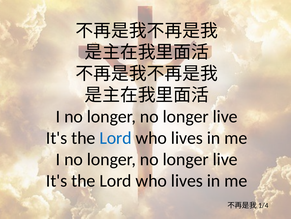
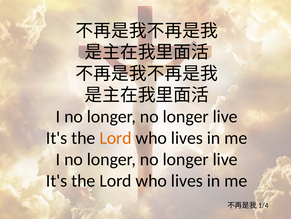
Lord at (115, 138) colour: blue -> orange
